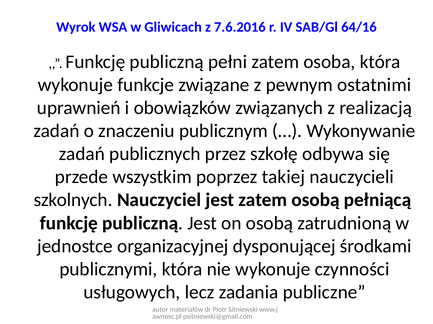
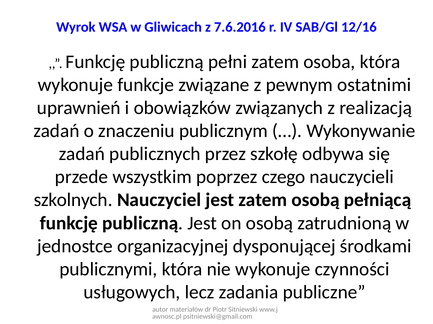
64/16: 64/16 -> 12/16
takiej: takiej -> czego
